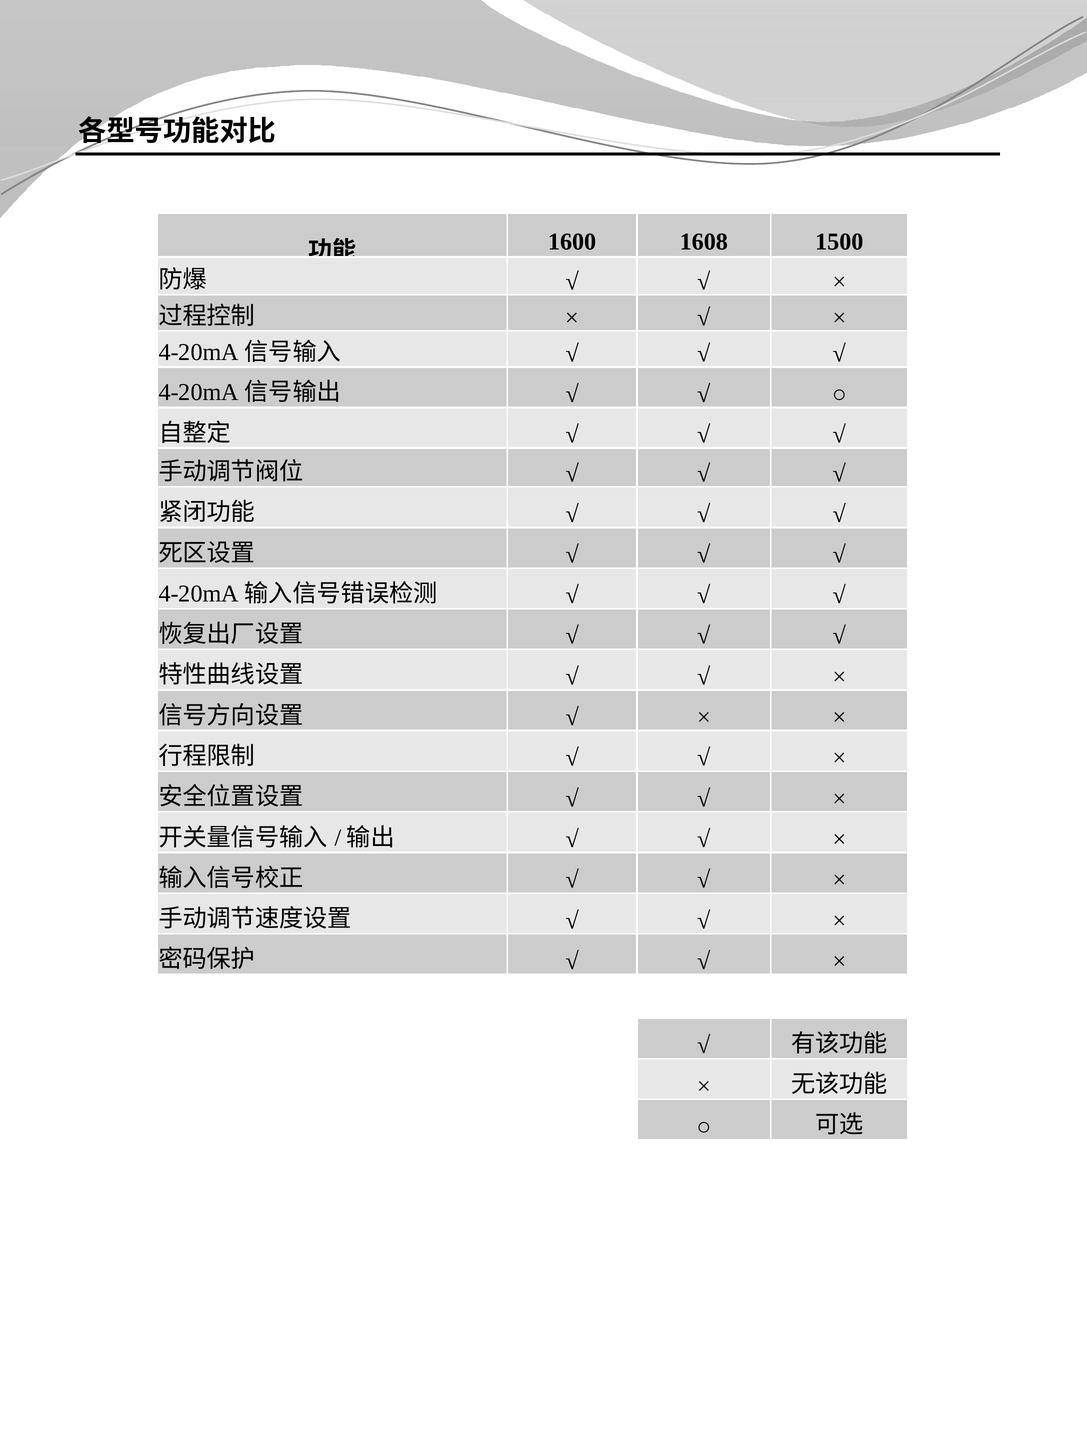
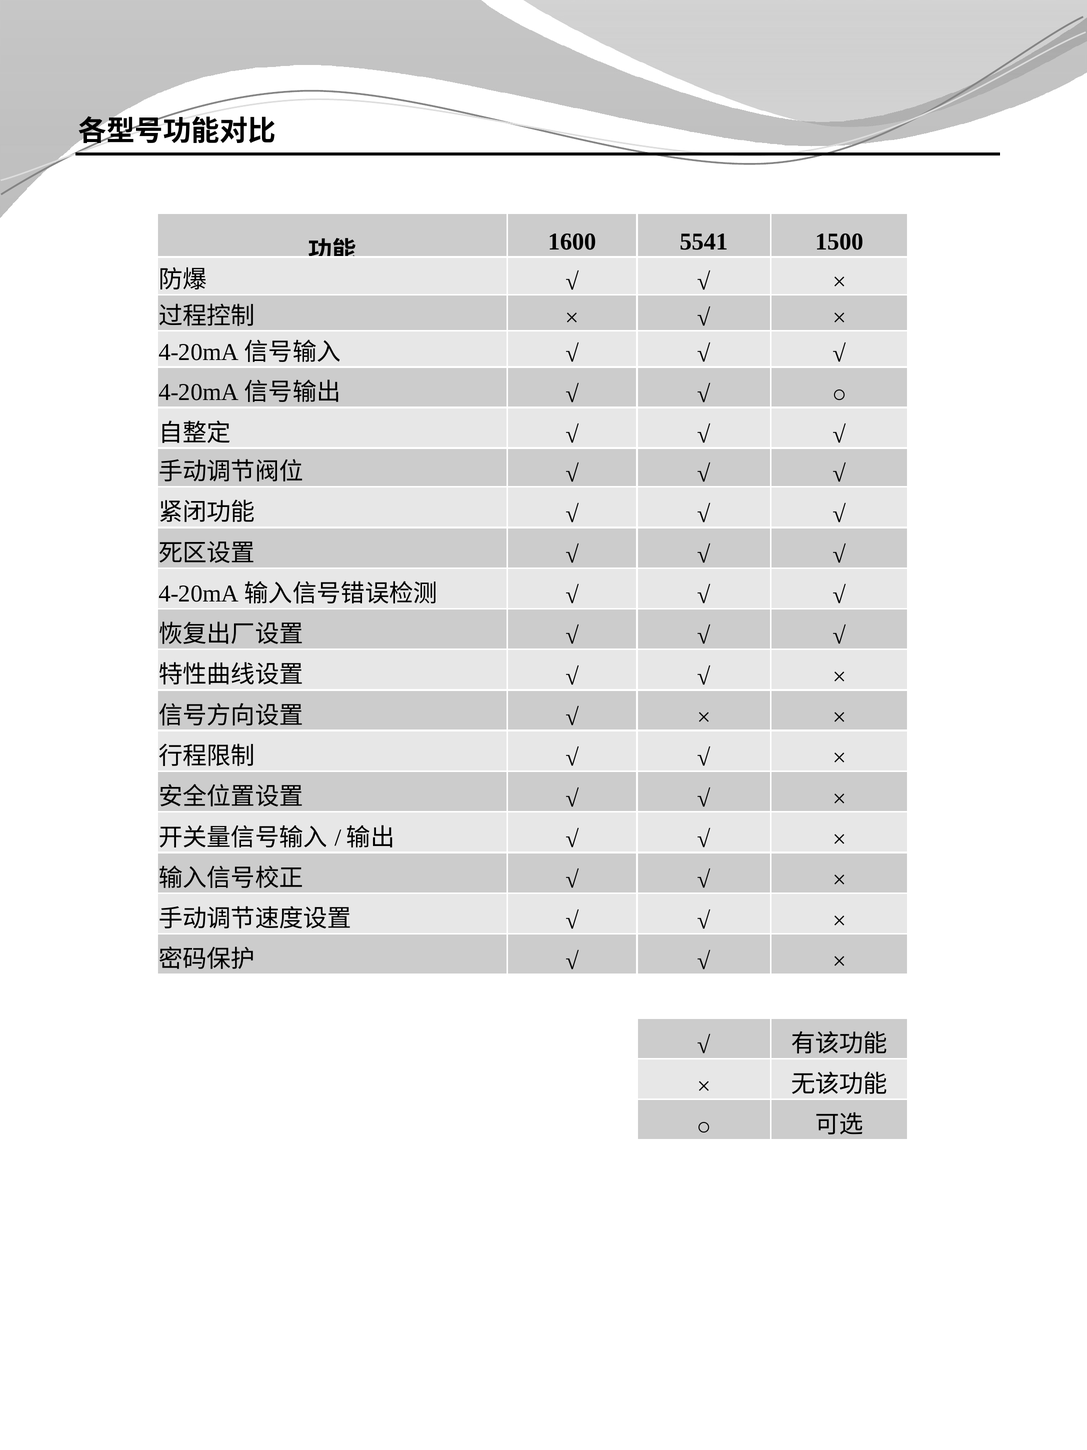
1608: 1608 -> 5541
